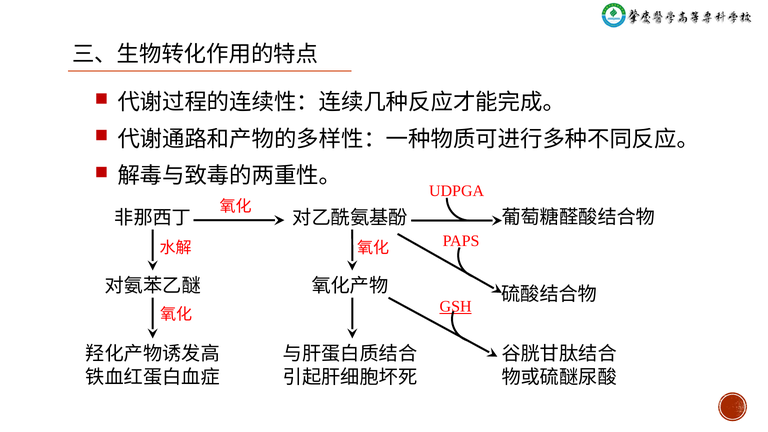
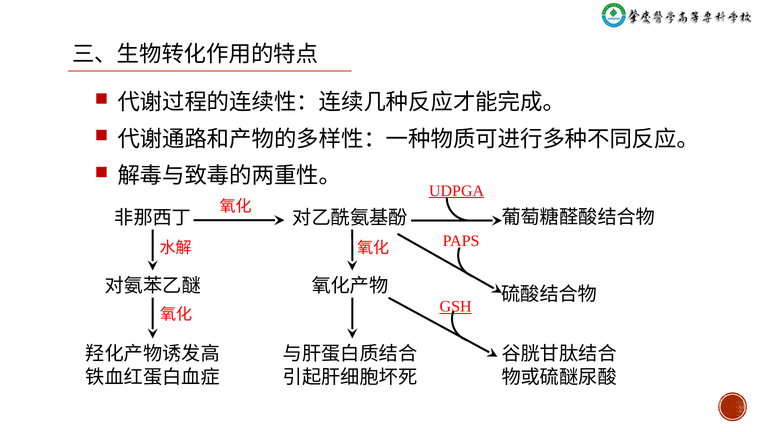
UDPGA underline: none -> present
